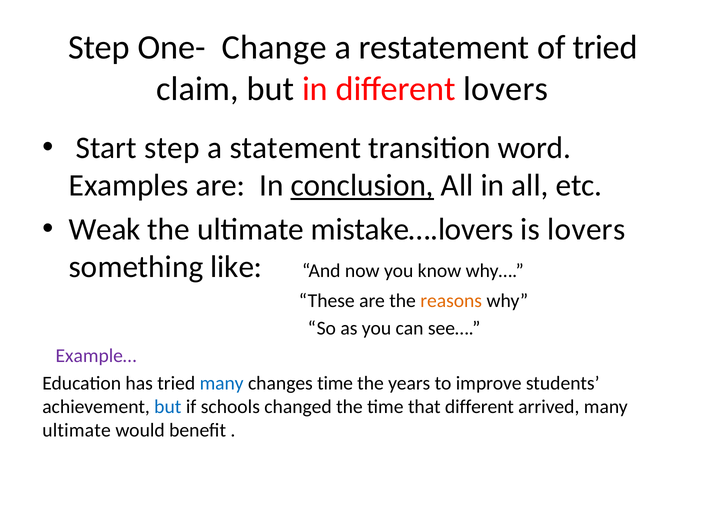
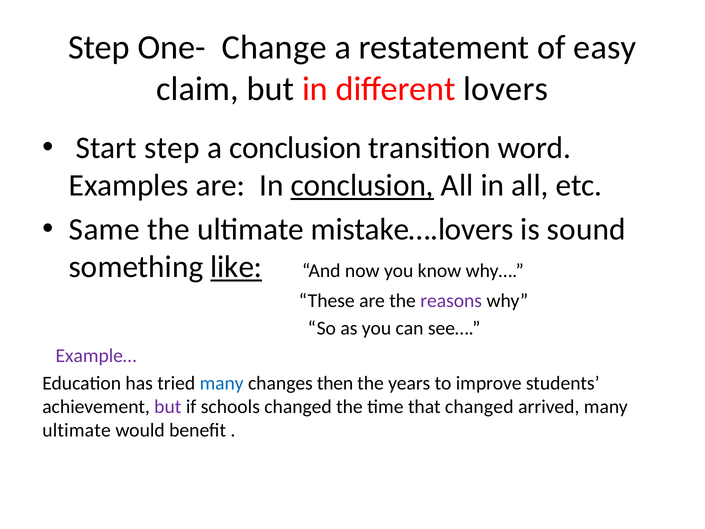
of tried: tried -> easy
a statement: statement -> conclusion
Weak: Weak -> Same
is lovers: lovers -> sound
like underline: none -> present
reasons colour: orange -> purple
changes time: time -> then
but at (168, 406) colour: blue -> purple
that different: different -> changed
